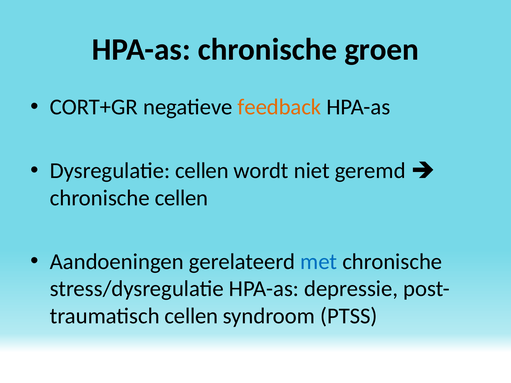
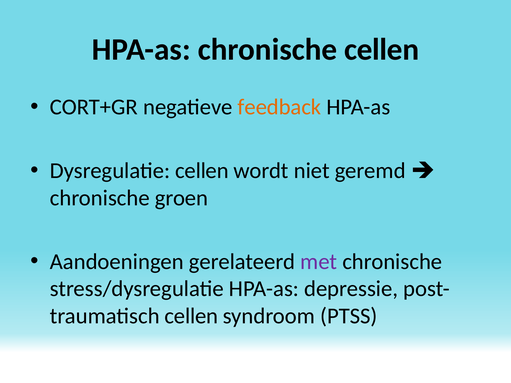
chronische groen: groen -> cellen
chronische cellen: cellen -> groen
met colour: blue -> purple
